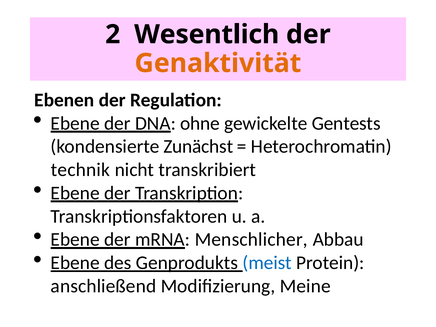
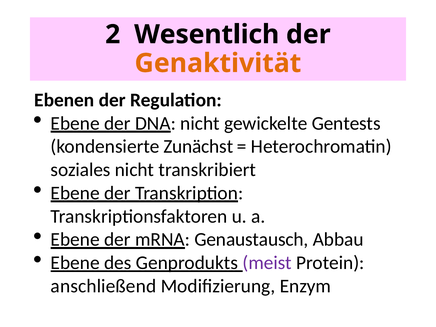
DNA ohne: ohne -> nicht
technik: technik -> soziales
Menschlicher: Menschlicher -> Genaustausch
meist colour: blue -> purple
Meine: Meine -> Enzym
